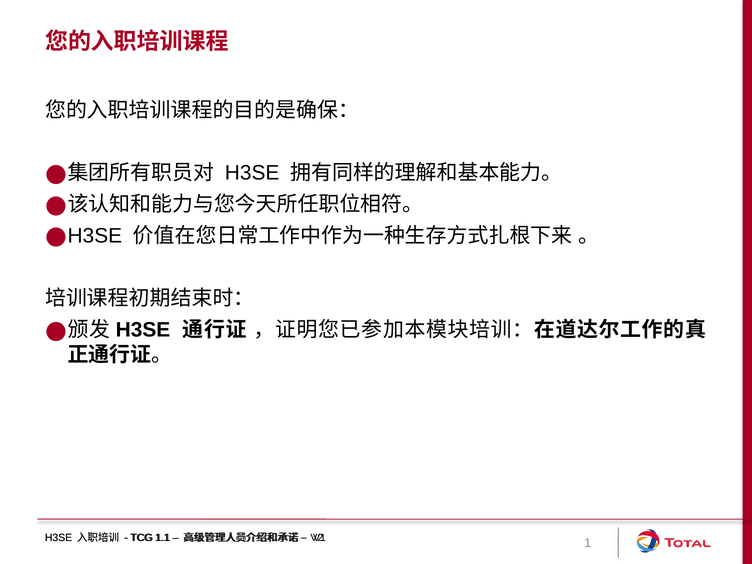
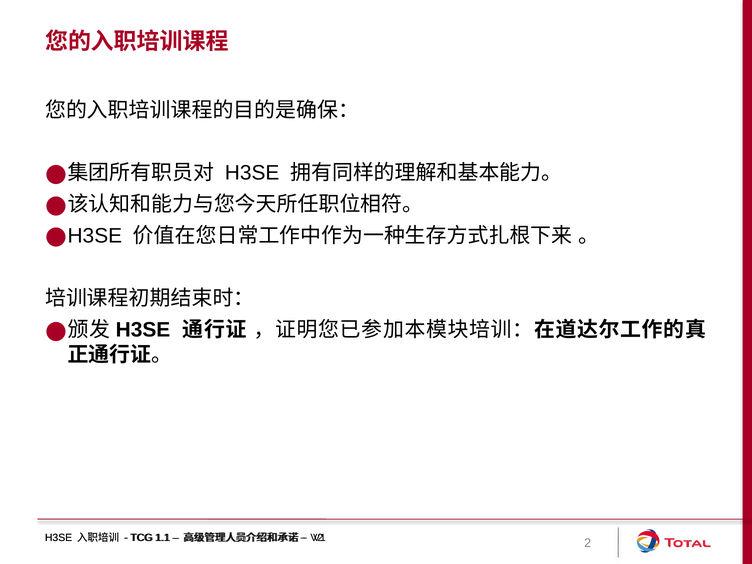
1: 1 -> 2
